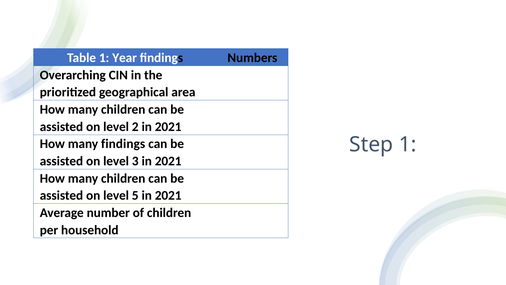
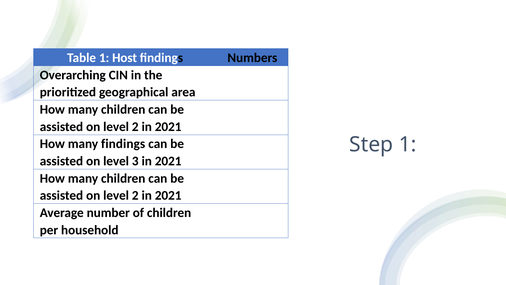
Year: Year -> Host
5 at (135, 195): 5 -> 2
